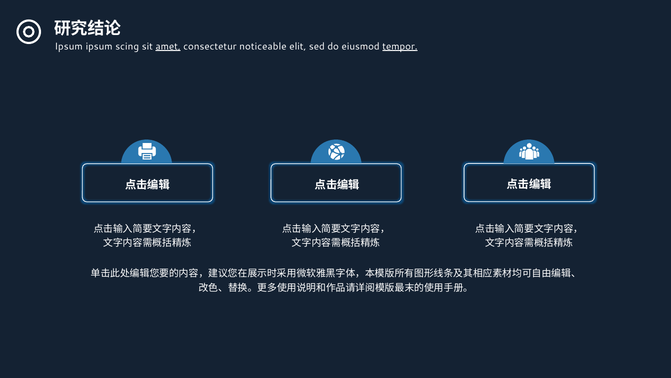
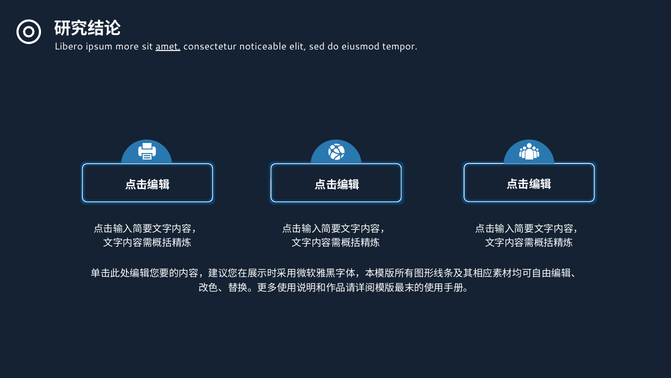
Ipsum at (69, 46): Ipsum -> Libero
scing: scing -> more
tempor underline: present -> none
